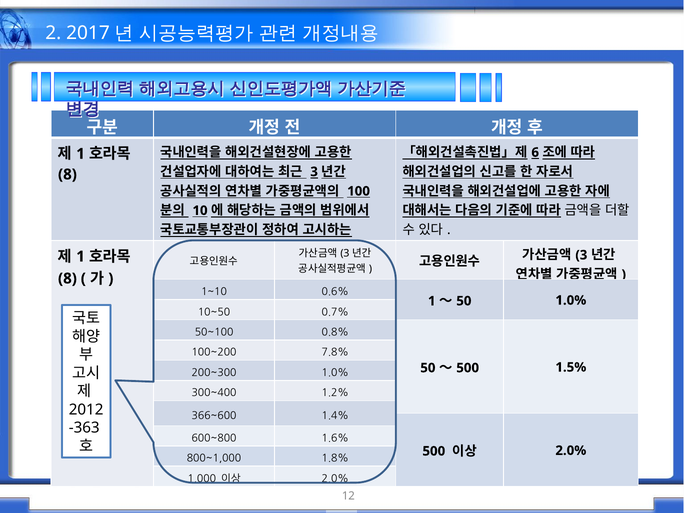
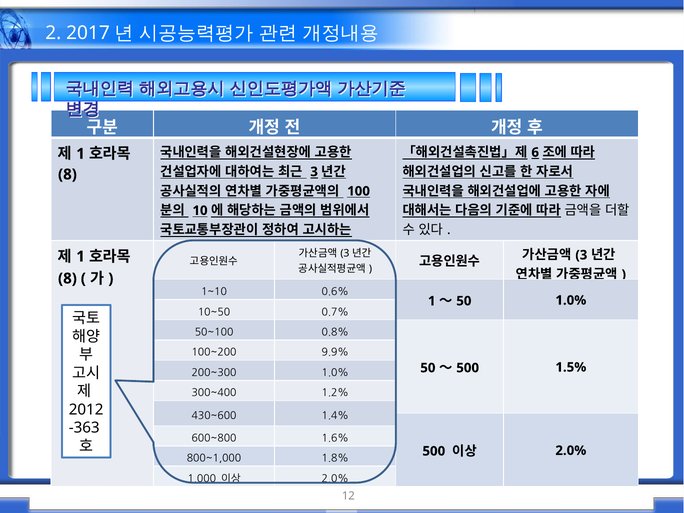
7.8%: 7.8% -> 9.9%
366~600: 366~600 -> 430~600
